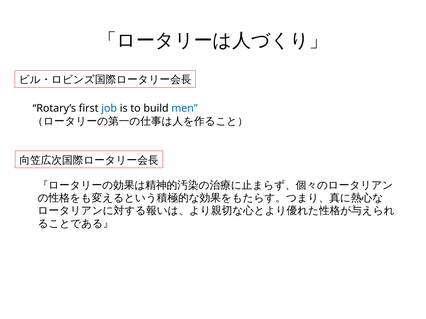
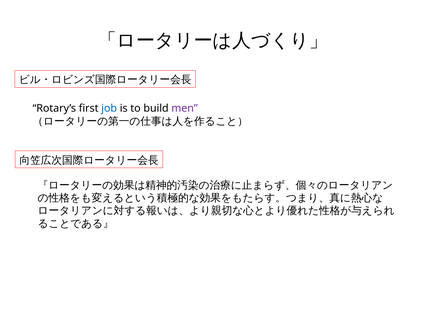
men colour: blue -> purple
